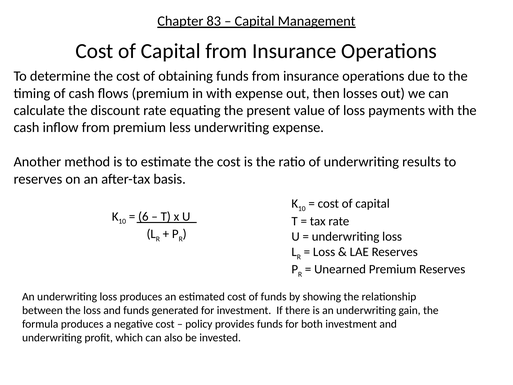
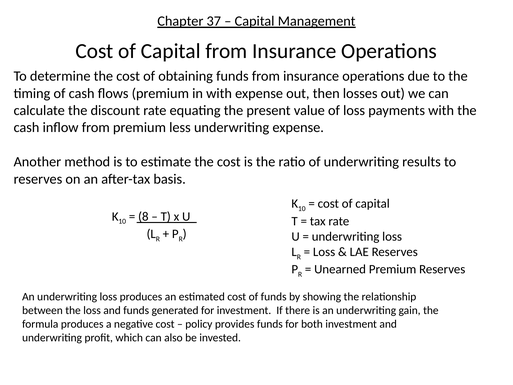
83: 83 -> 37
6: 6 -> 8
